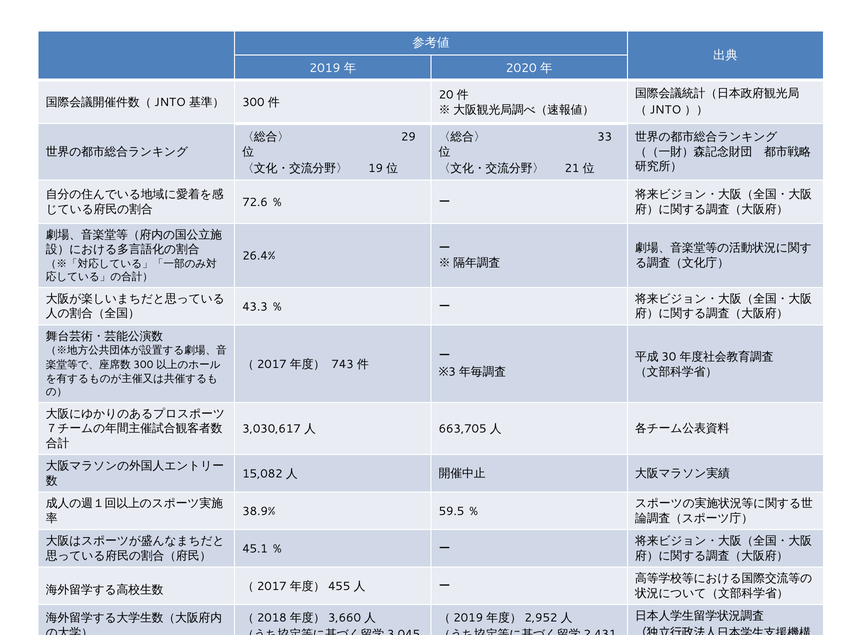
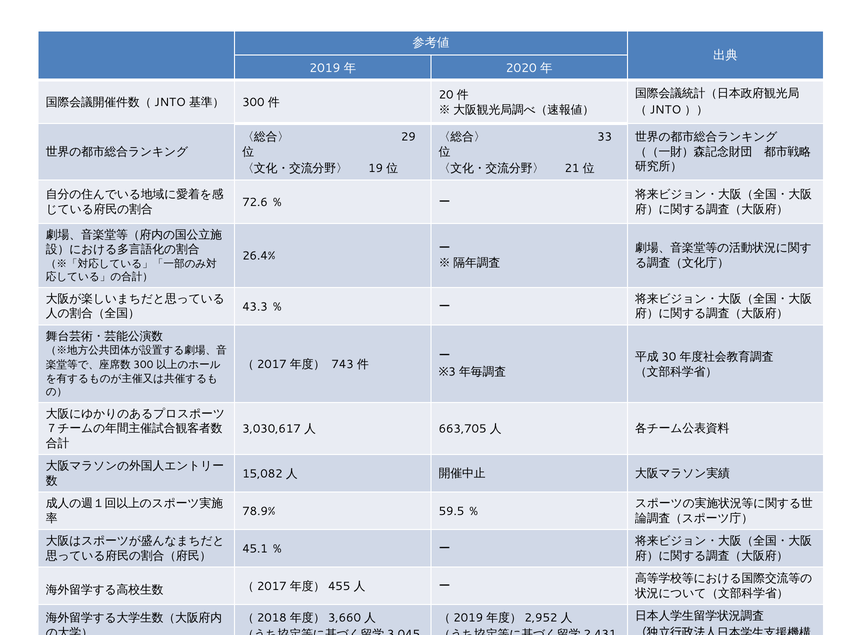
38.9%: 38.9% -> 78.9%
